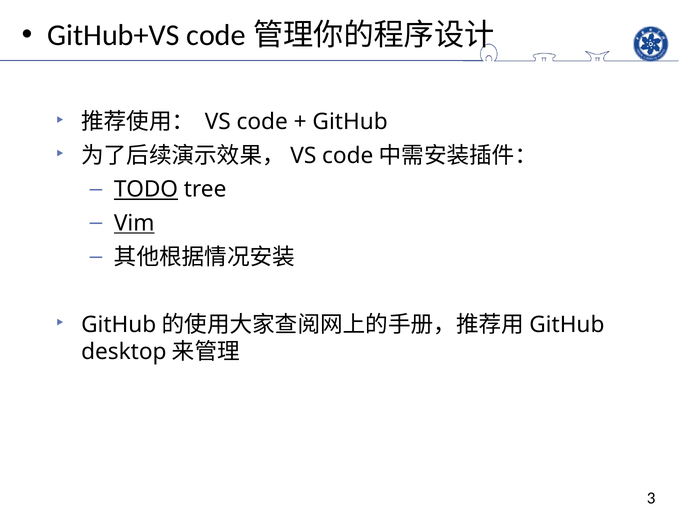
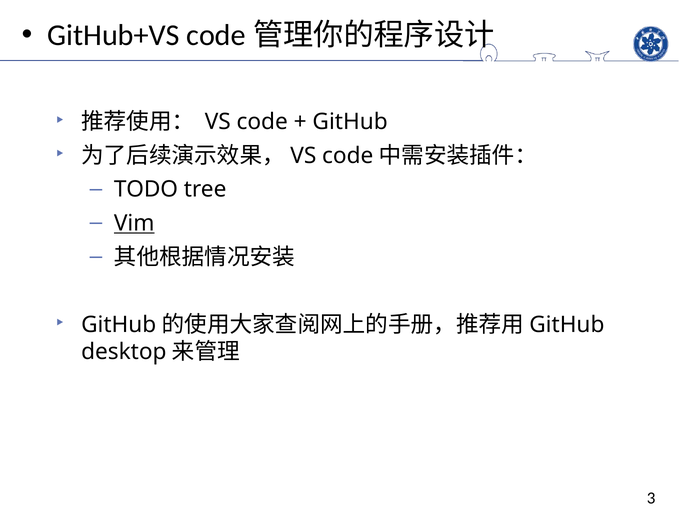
TODO underline: present -> none
